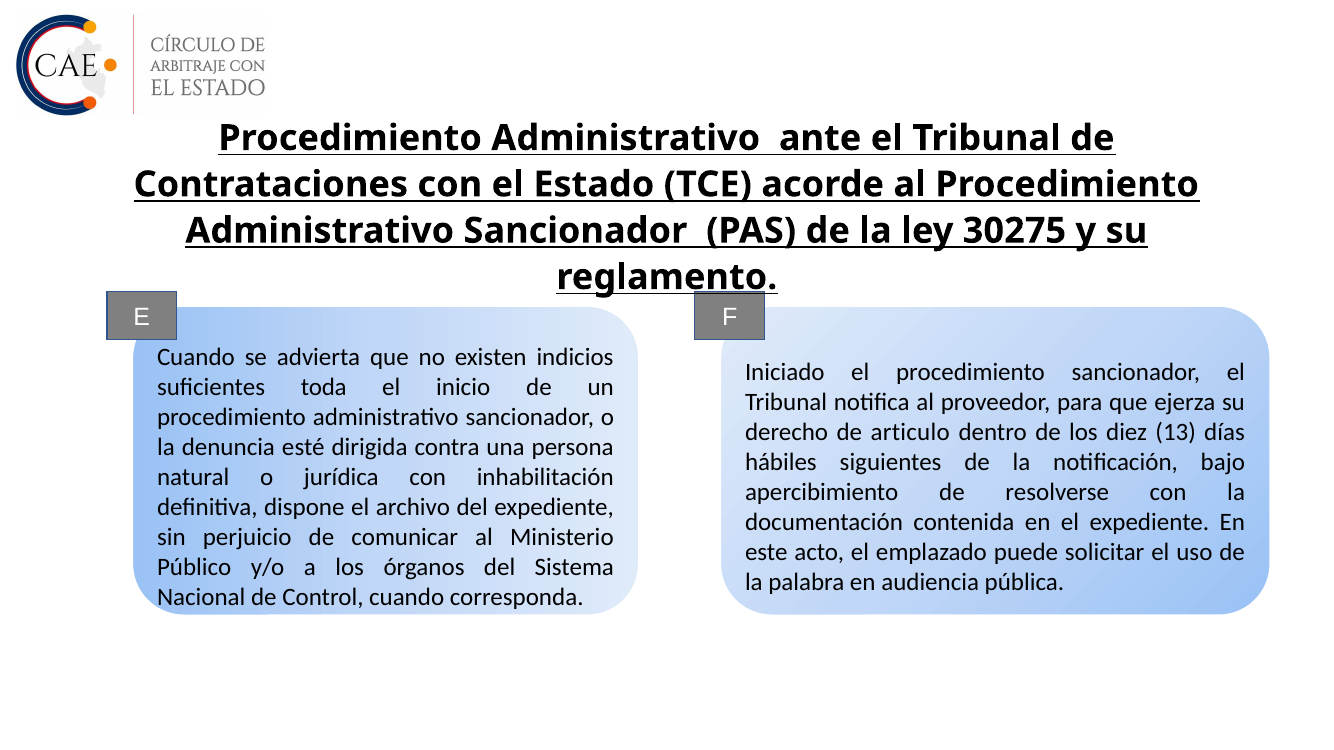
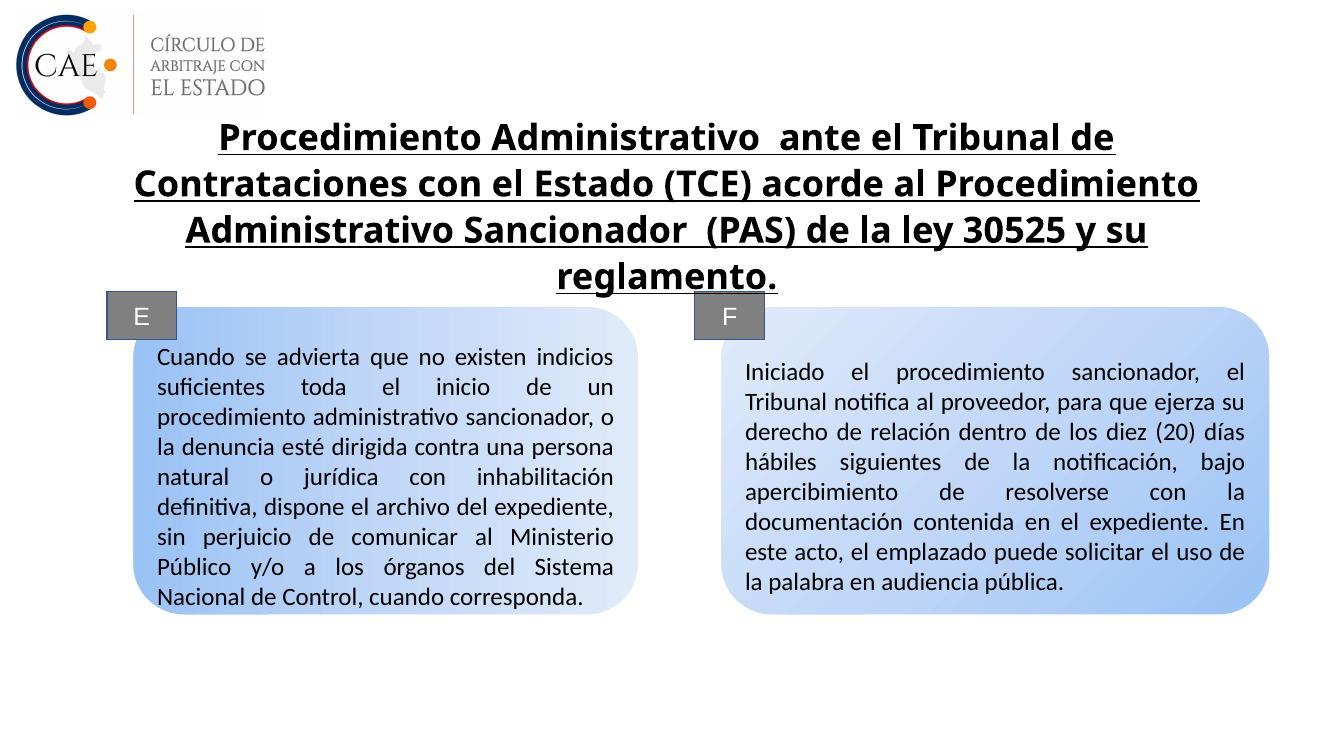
30275: 30275 -> 30525
articulo: articulo -> relación
13: 13 -> 20
